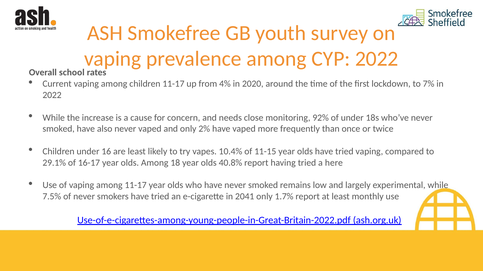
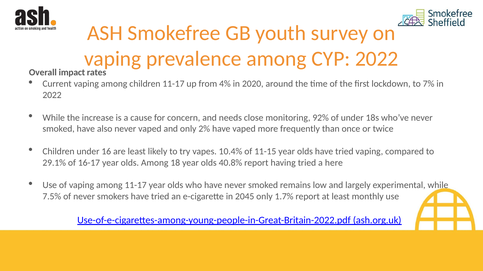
school: school -> impact
2041: 2041 -> 2045
